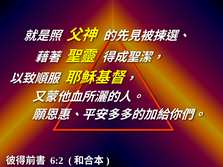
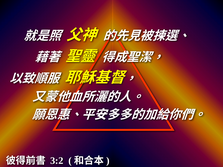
6:2: 6:2 -> 3:2
